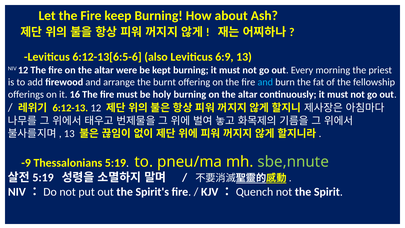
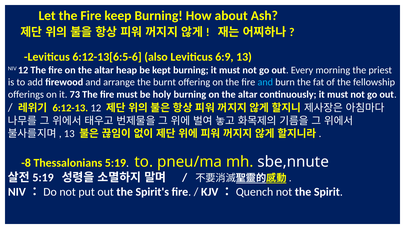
were: were -> heap
16: 16 -> 73
-9: -9 -> -8
sbe,nnute colour: light green -> white
